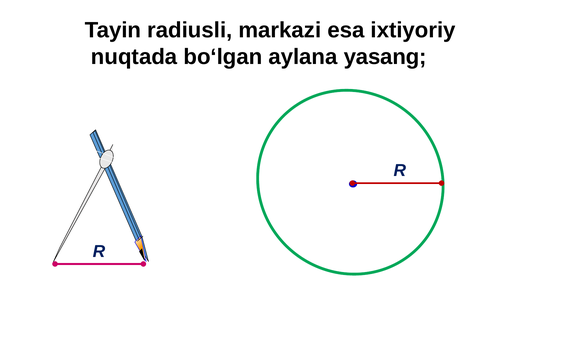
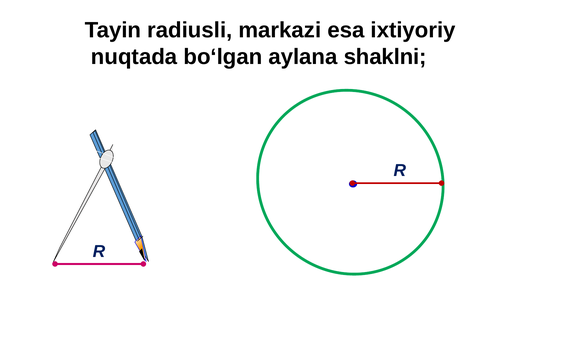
yasang: yasang -> shaklni
